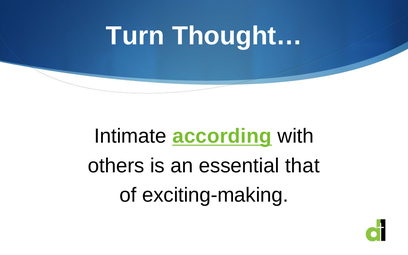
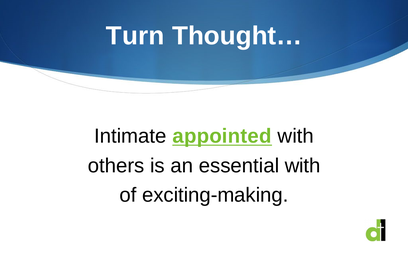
according: according -> appointed
essential that: that -> with
